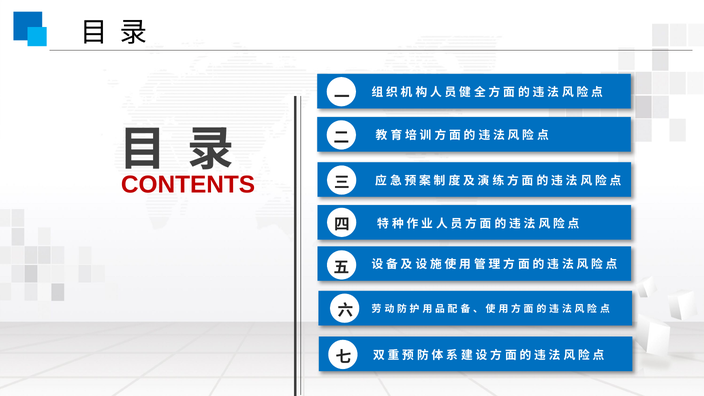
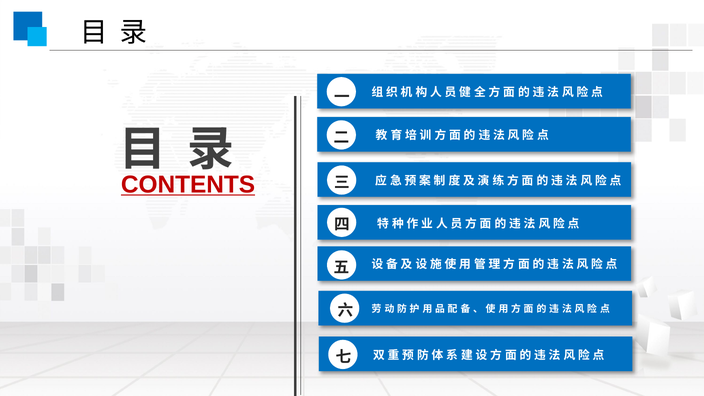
CONTENTS underline: none -> present
